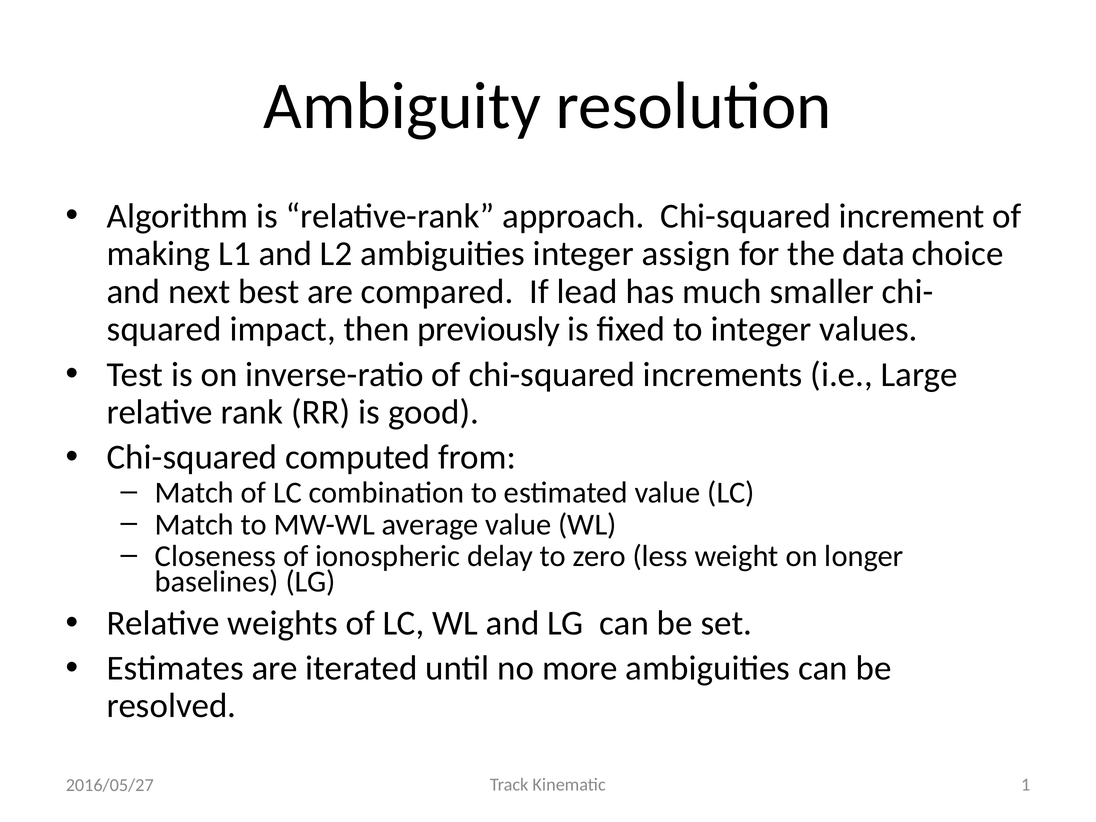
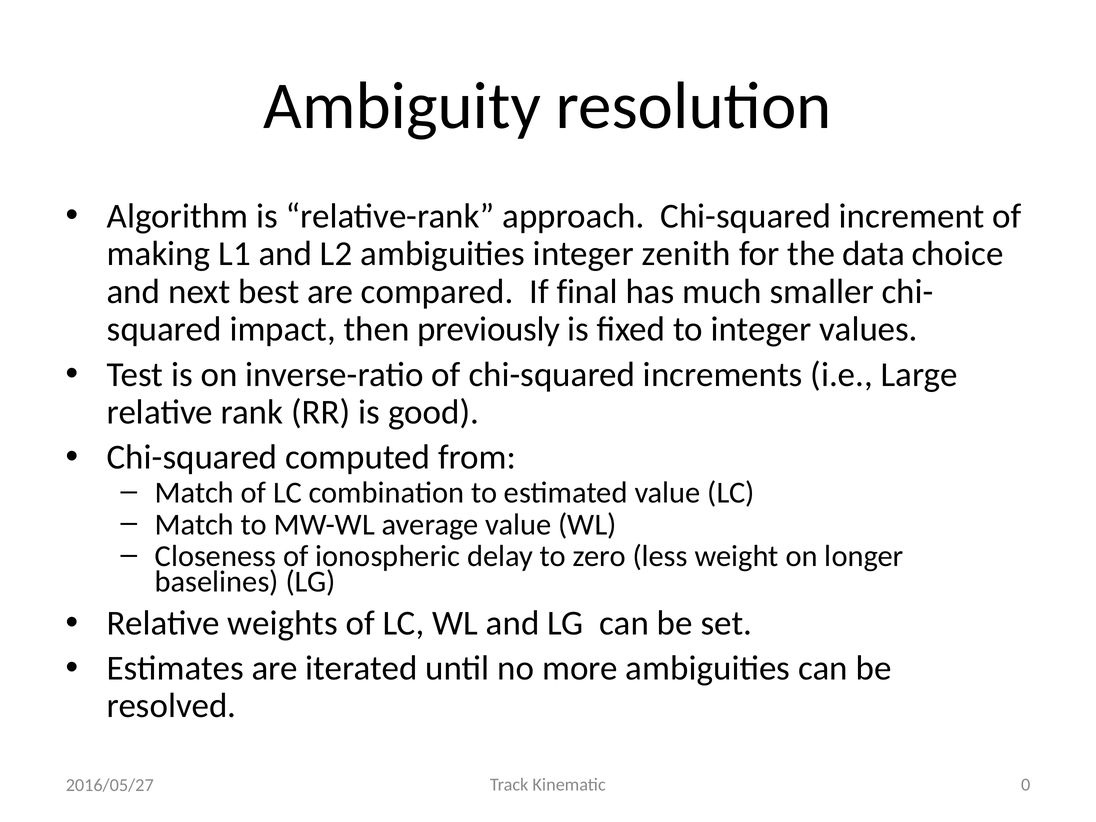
assign: assign -> zenith
lead: lead -> final
1: 1 -> 0
